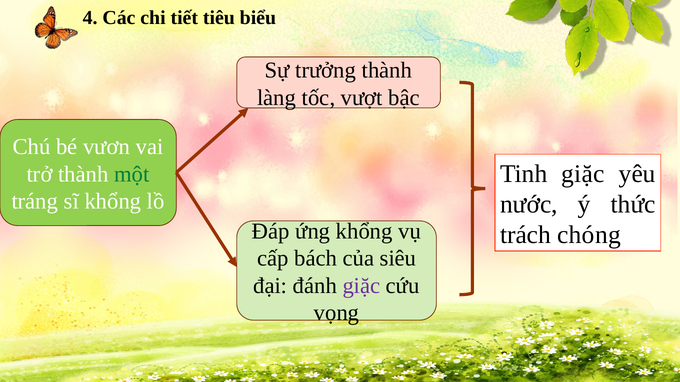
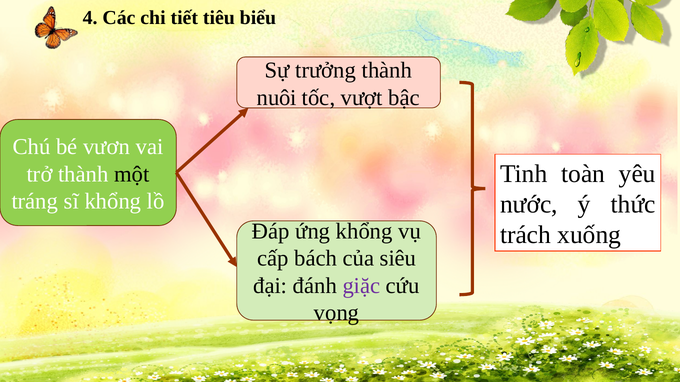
làng: làng -> nuôi
Tinh giặc: giặc -> toàn
một colour: green -> black
chóng: chóng -> xuống
